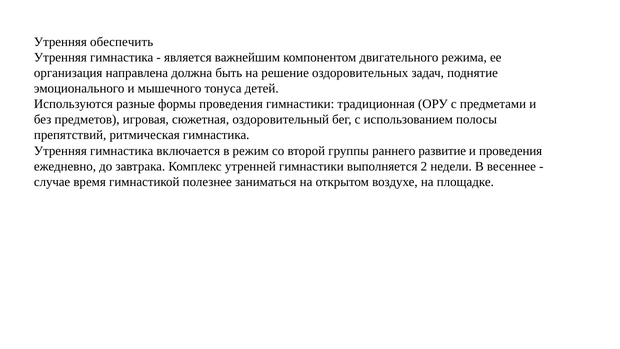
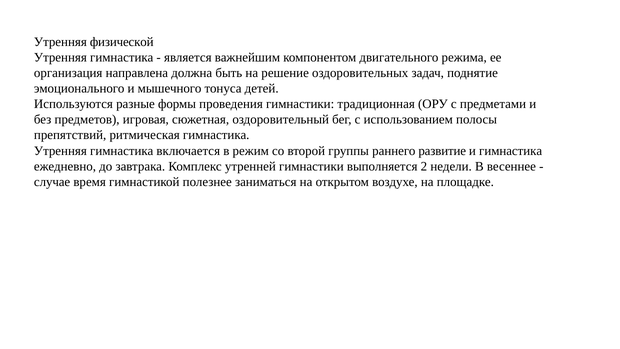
обеспечить: обеспечить -> физической
и проведения: проведения -> гимнастика
